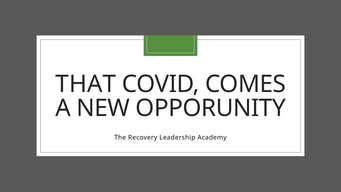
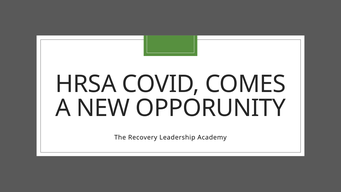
THAT: THAT -> HRSA
